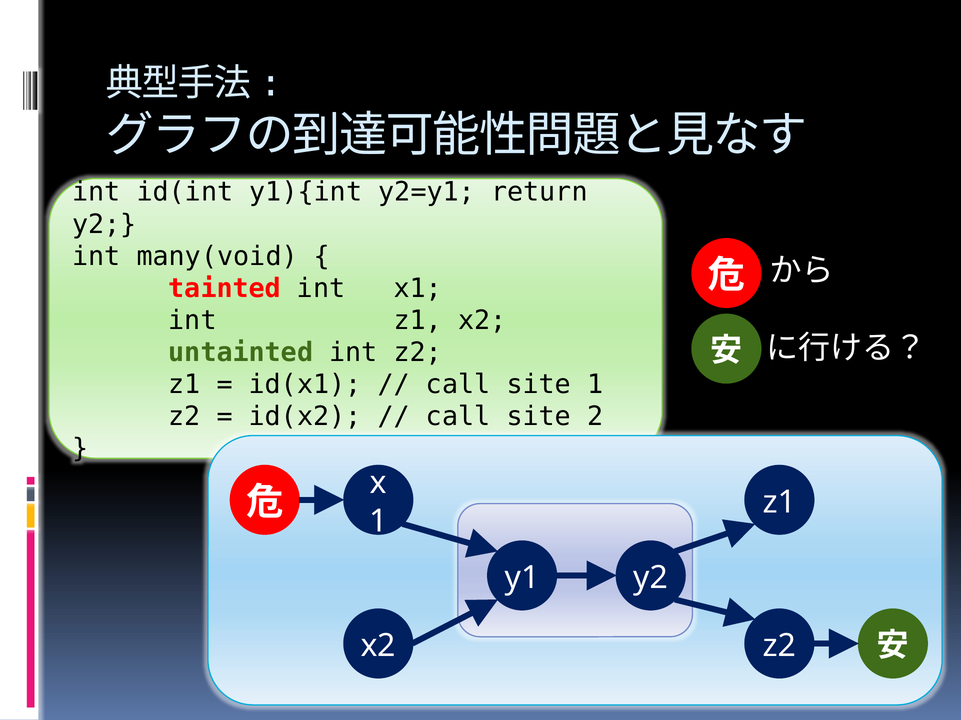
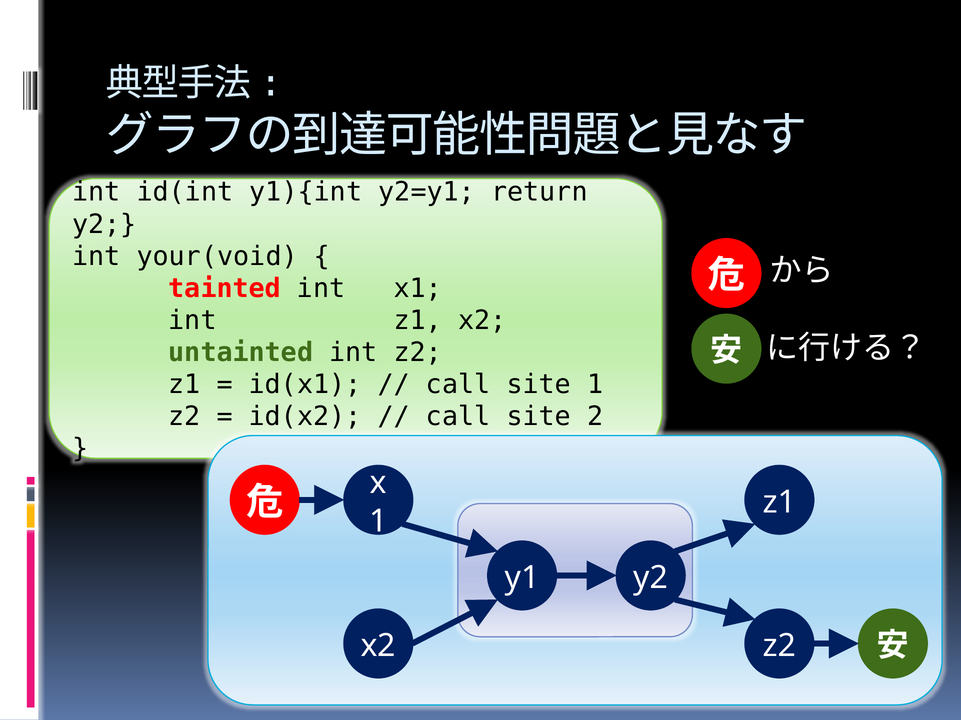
many(void: many(void -> your(void
